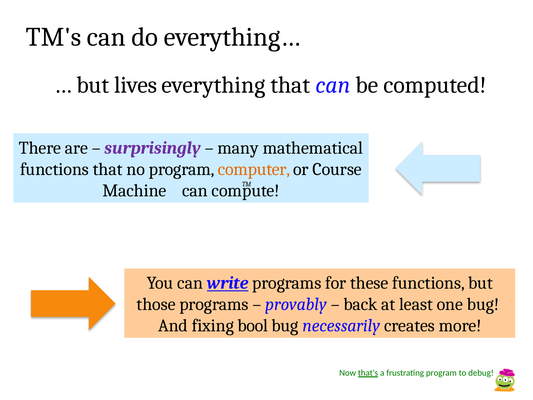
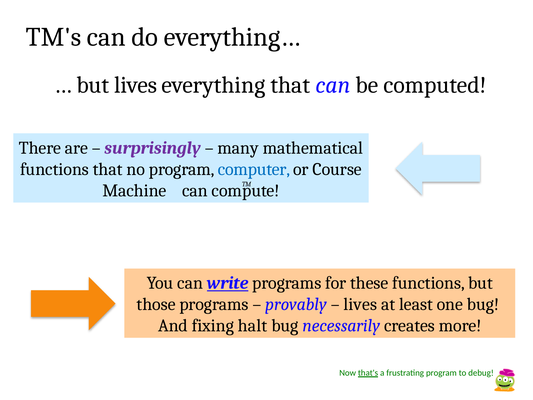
computer colour: orange -> blue
back at (360, 304): back -> lives
bool: bool -> halt
